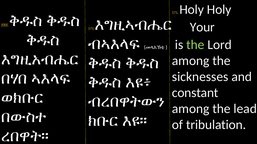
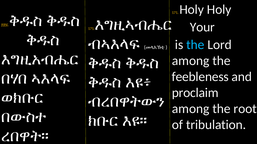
the at (195, 45) colour: light green -> light blue
sicknesses: sicknesses -> feebleness
constant: constant -> proclaim
lead: lead -> root
